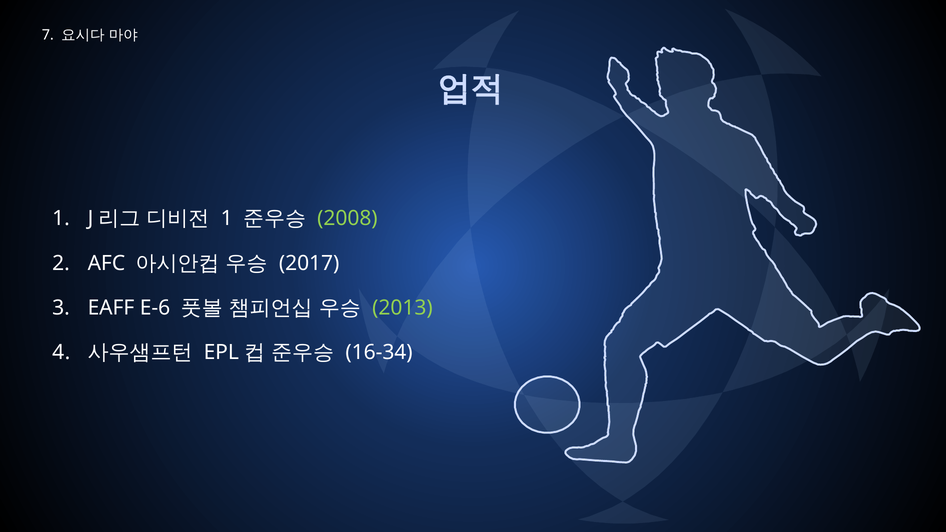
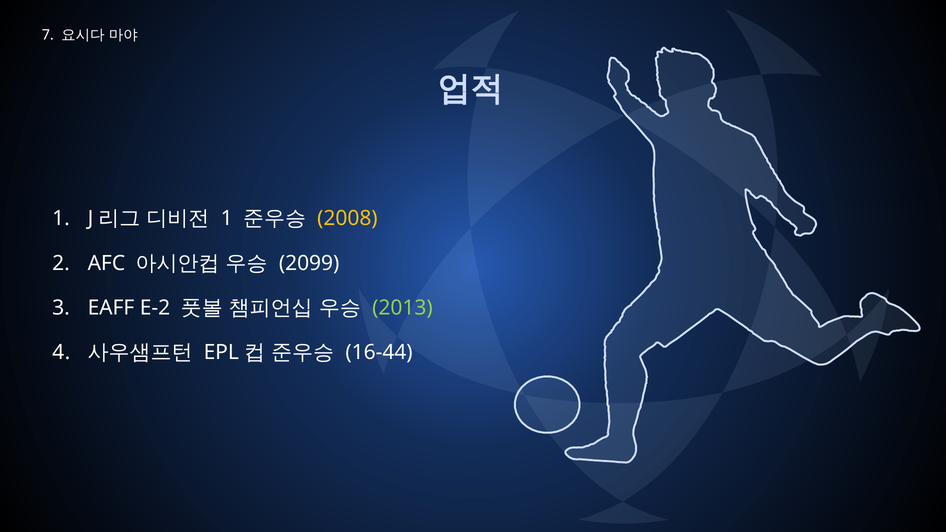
2008 colour: light green -> yellow
2017: 2017 -> 2099
E-6: E-6 -> E-2
16-34: 16-34 -> 16-44
